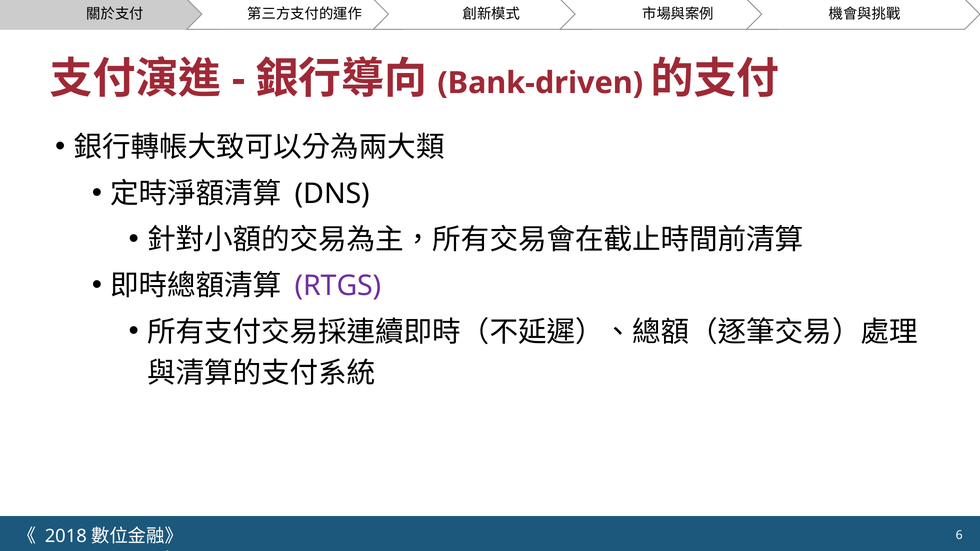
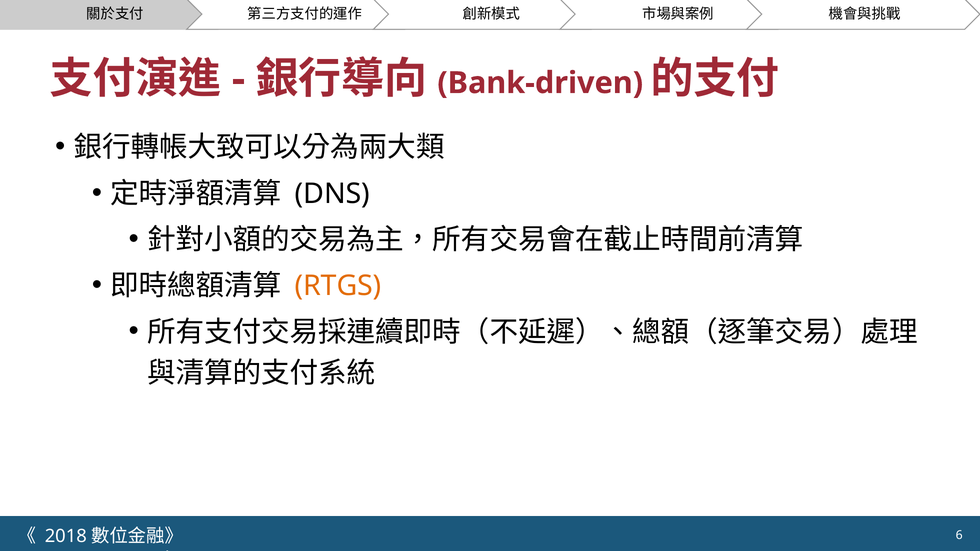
RTGS colour: purple -> orange
